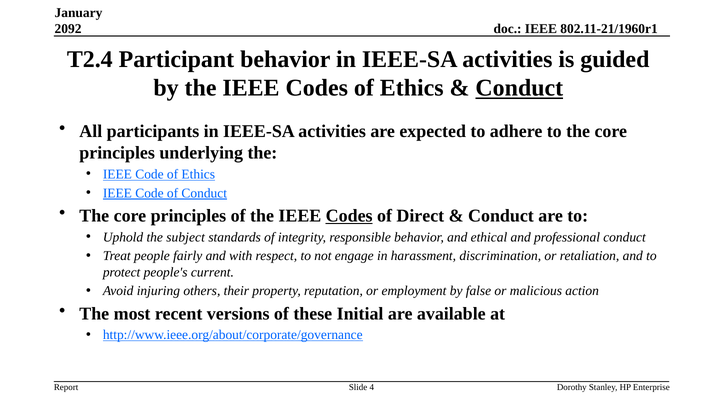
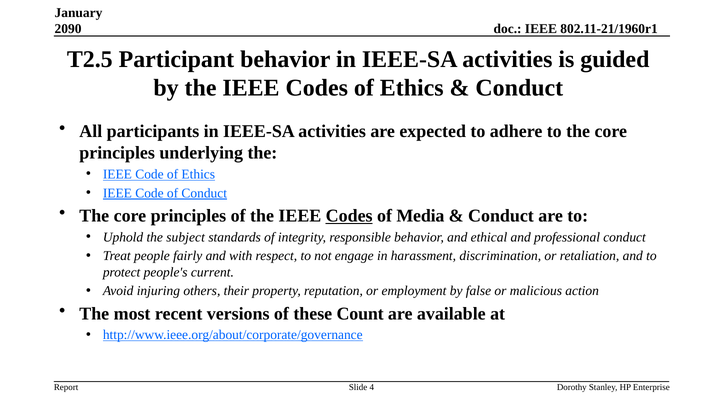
2092: 2092 -> 2090
T2.4: T2.4 -> T2.5
Conduct at (519, 88) underline: present -> none
Direct: Direct -> Media
Initial: Initial -> Count
